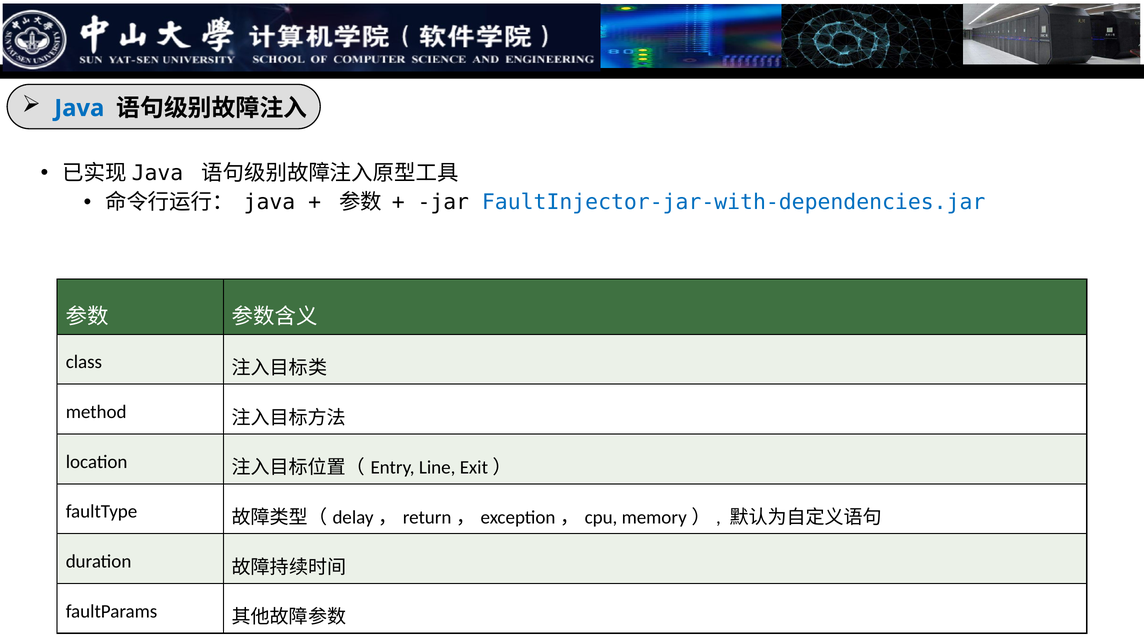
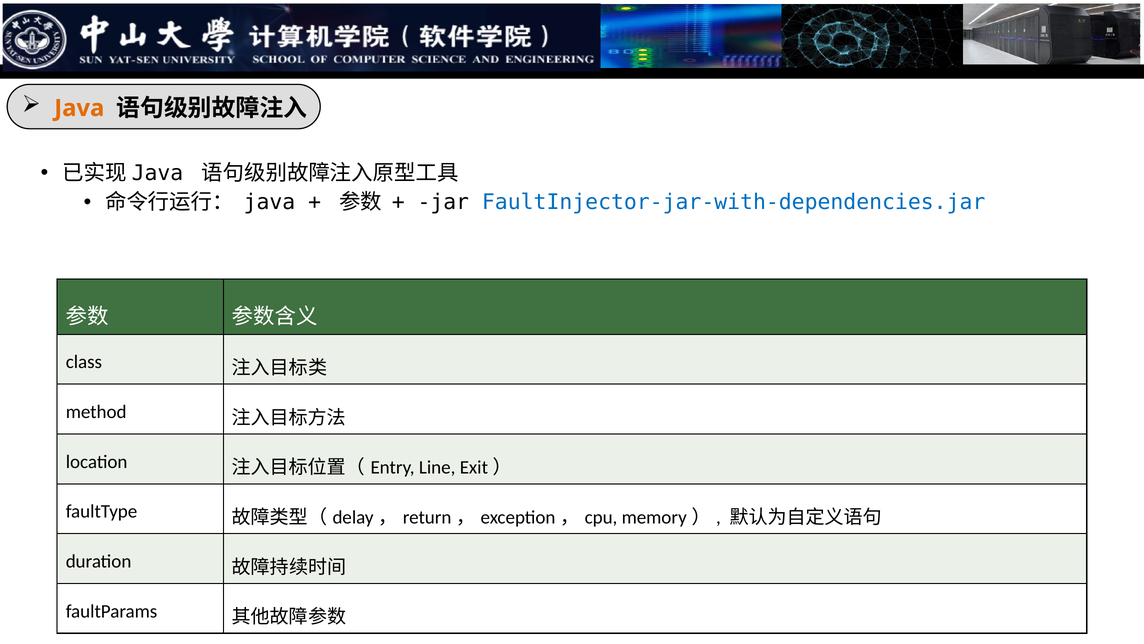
Java at (79, 108) colour: blue -> orange
